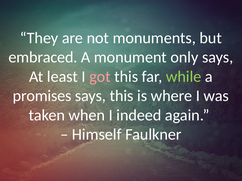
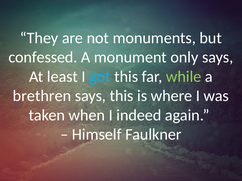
embraced: embraced -> confessed
got colour: pink -> light blue
promises: promises -> brethren
